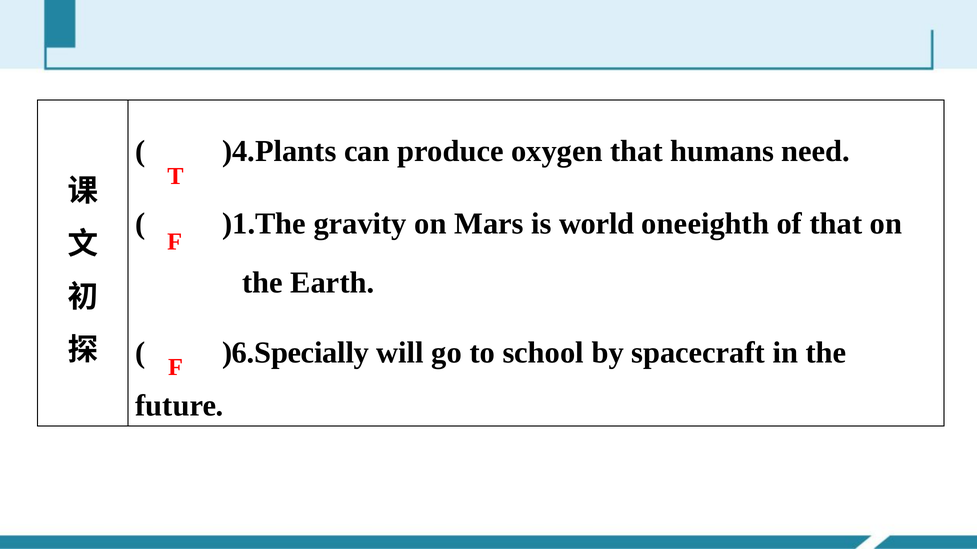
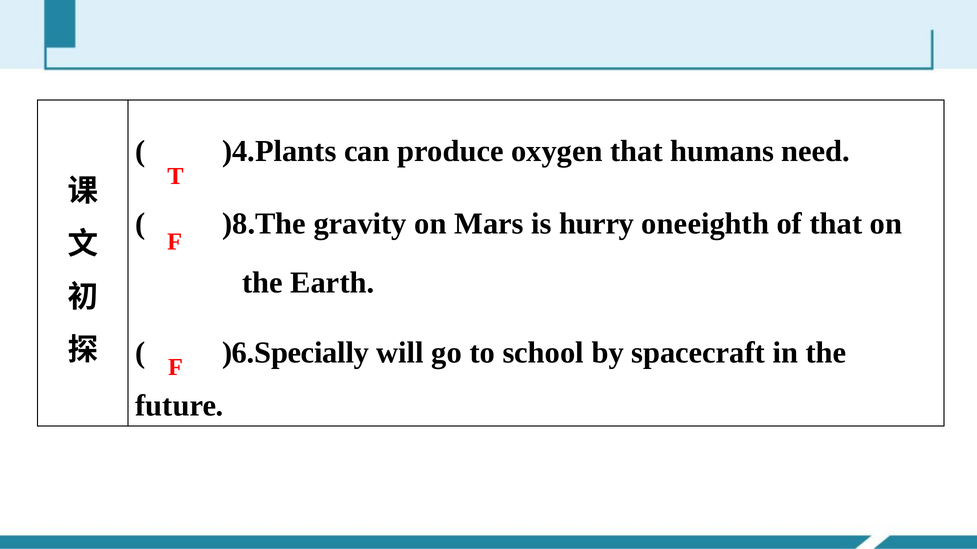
)1.The: )1.The -> )8.The
world: world -> hurry
